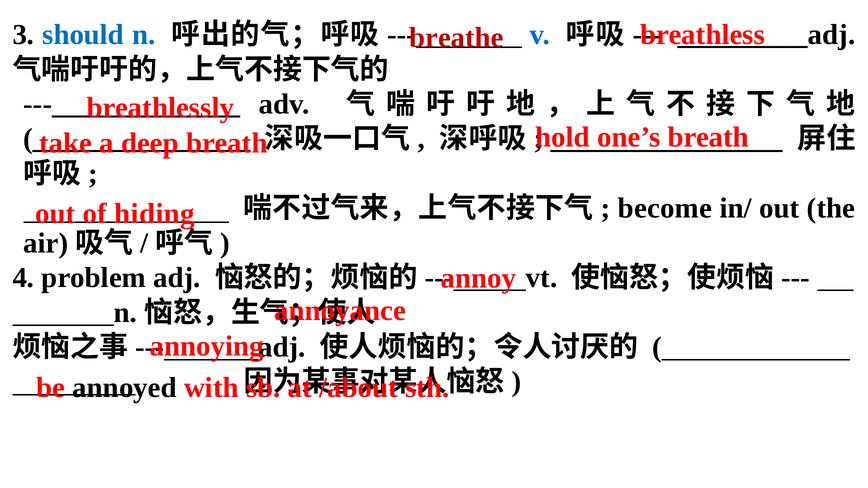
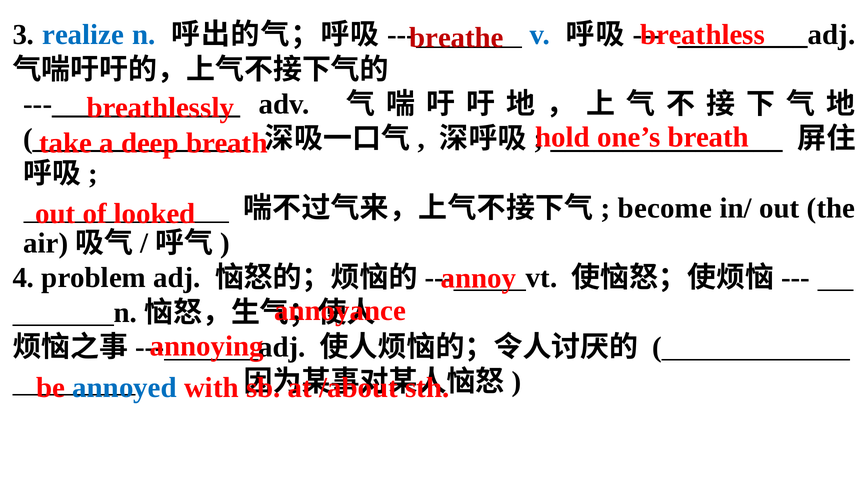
should: should -> realize
hiding: hiding -> looked
annoyed colour: black -> blue
